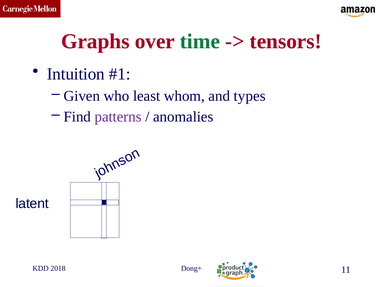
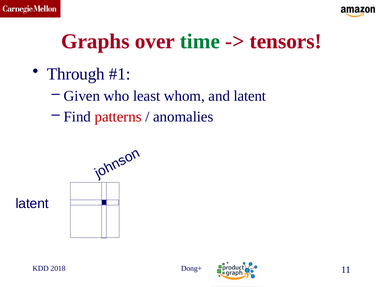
Intuition: Intuition -> Through
and types: types -> latent
patterns colour: purple -> red
